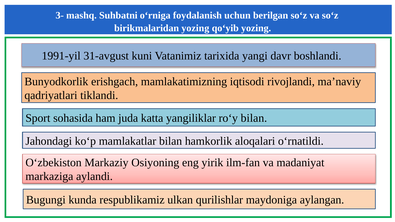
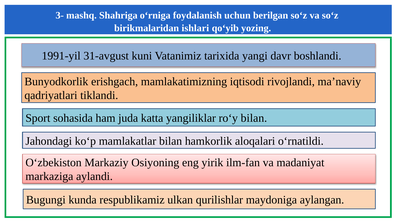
Suhbatni: Suhbatni -> Shahriga
birikmalaridan yozing: yozing -> ishlari
